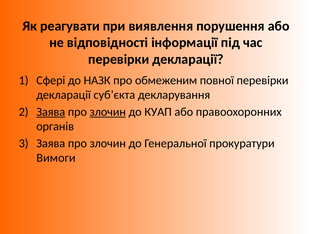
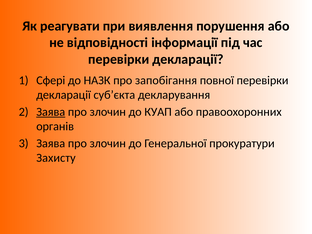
обмеженим: обмеженим -> запобігання
злочин at (108, 112) underline: present -> none
Вимоги: Вимоги -> Захисту
